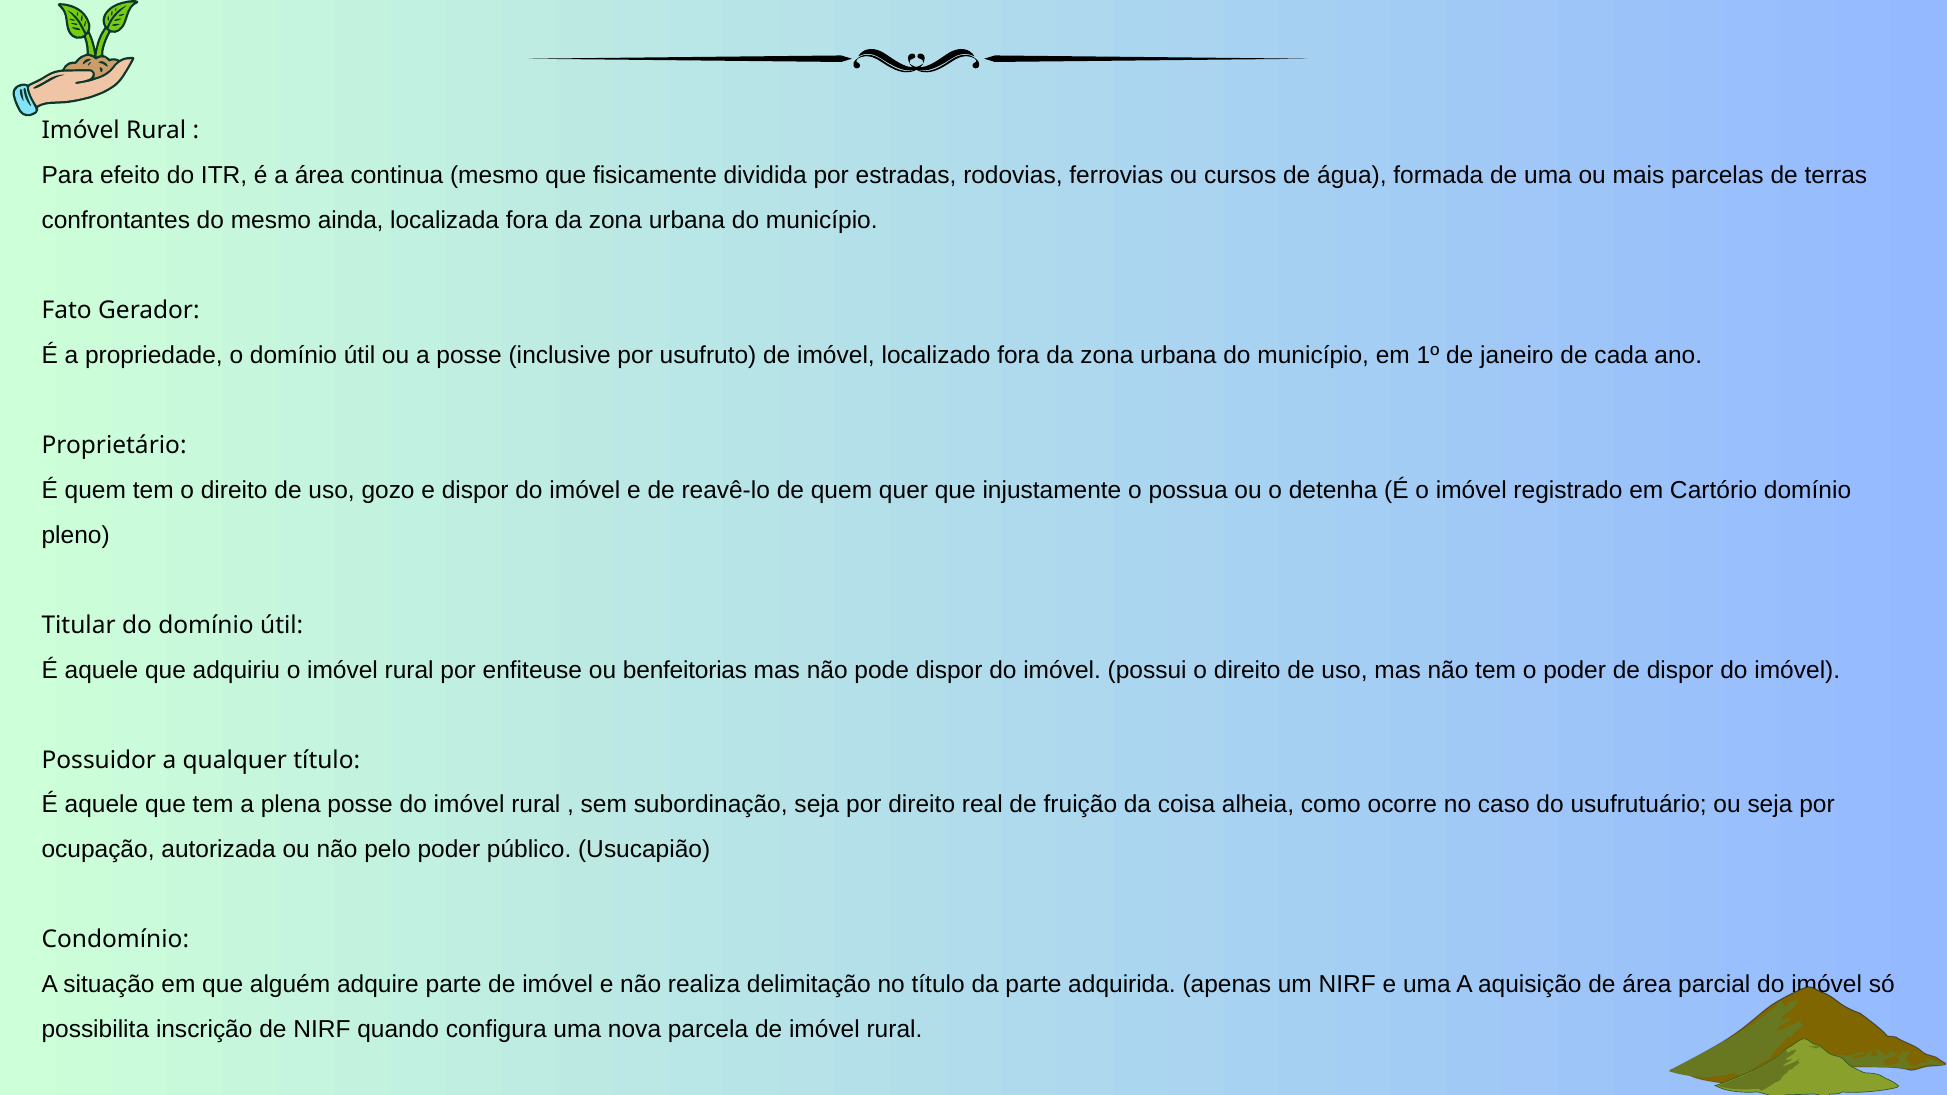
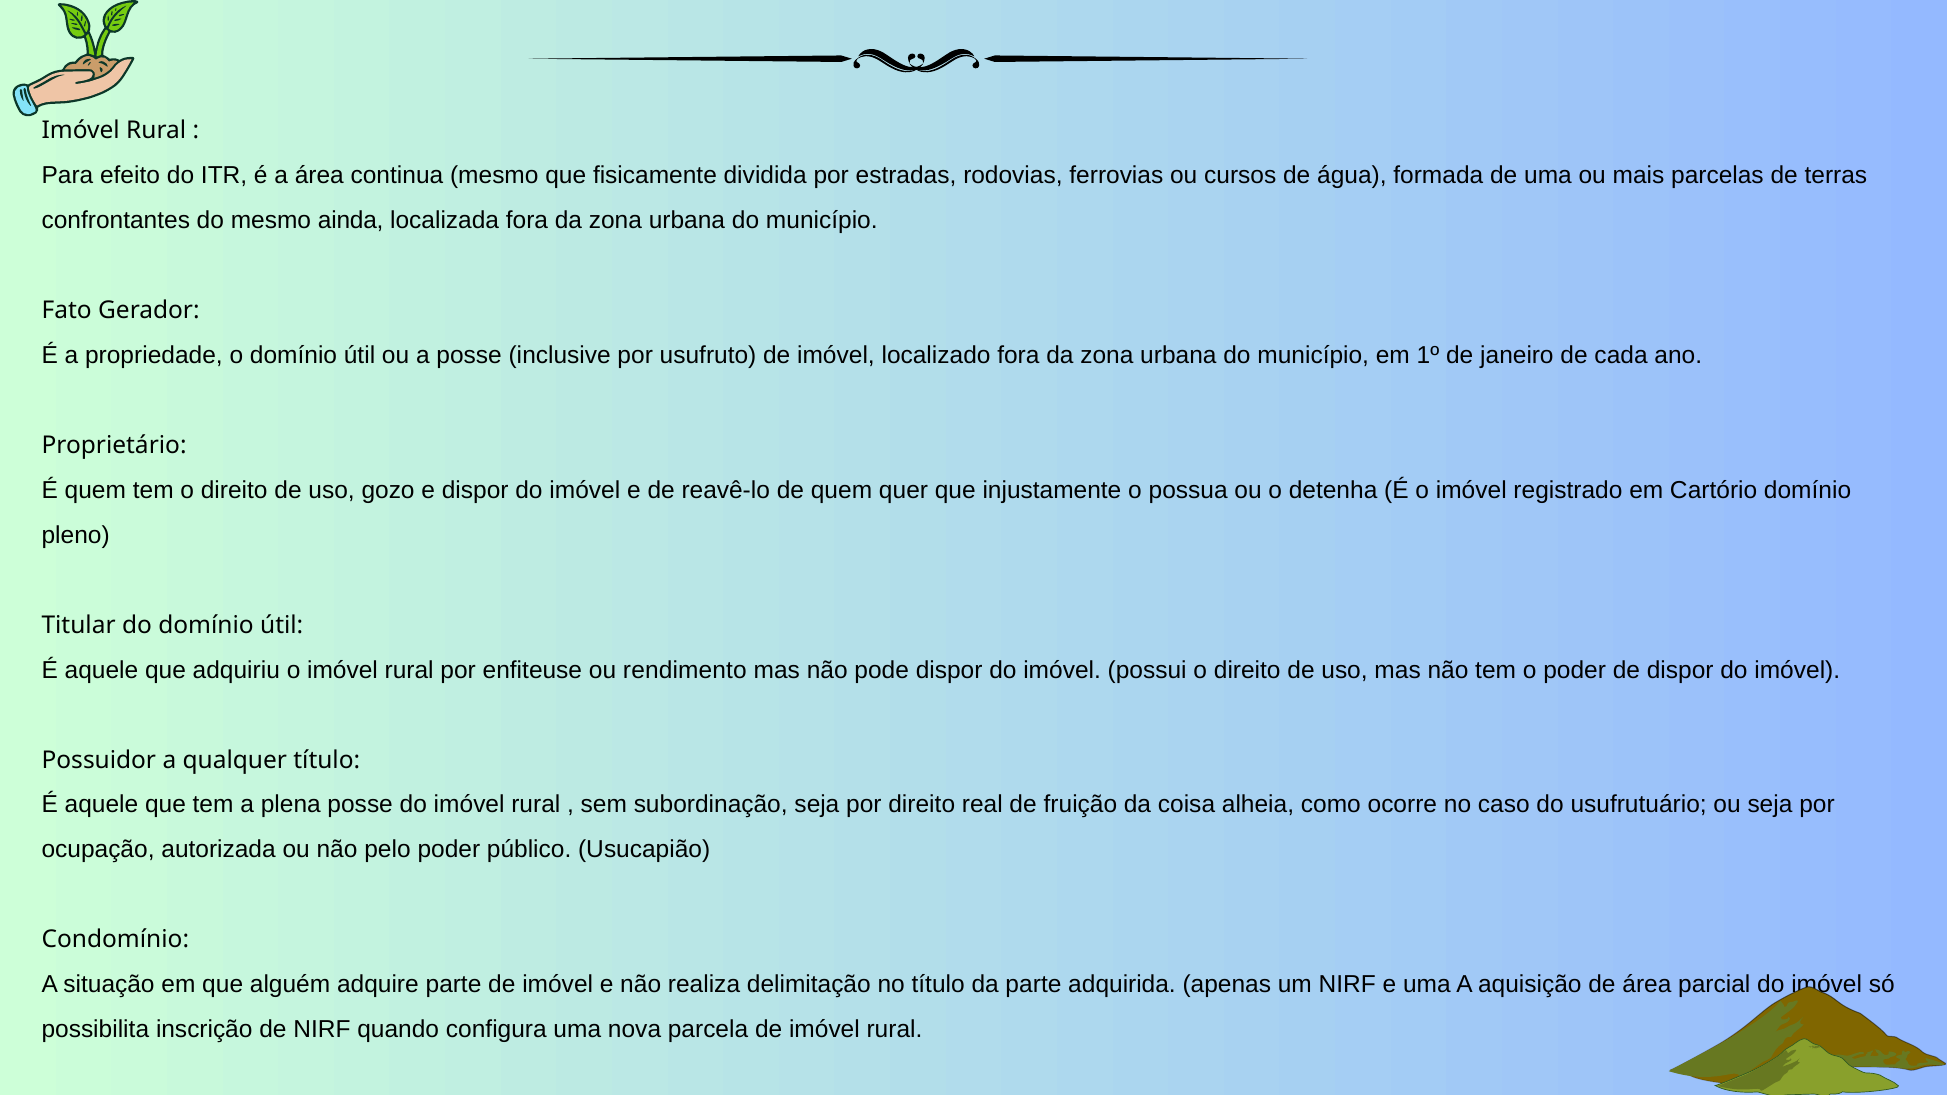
benfeitorias: benfeitorias -> rendimento
